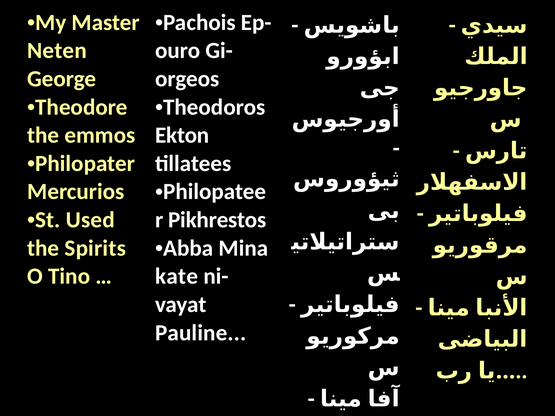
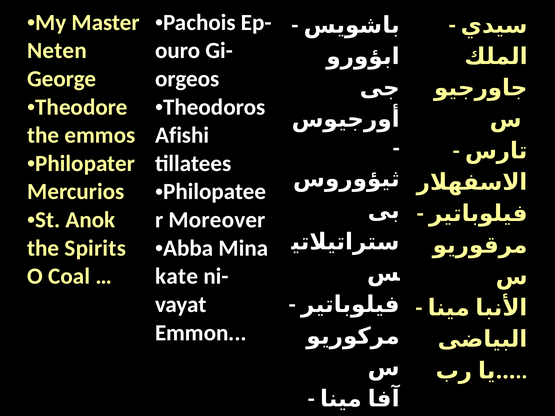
Ekton: Ekton -> Afishi
Used: Used -> Anok
Pikhrestos: Pikhrestos -> Moreover
Tino: Tino -> Coal
Pauline: Pauline -> Emmon
